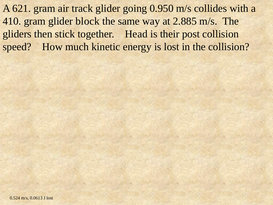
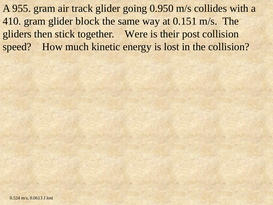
621: 621 -> 955
2.885: 2.885 -> 0.151
Head: Head -> Were
